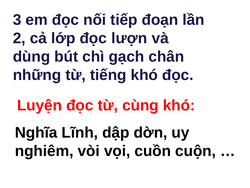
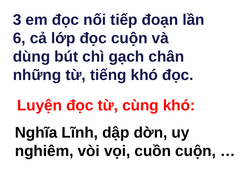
2: 2 -> 6
đọc lượn: lượn -> cuộn
